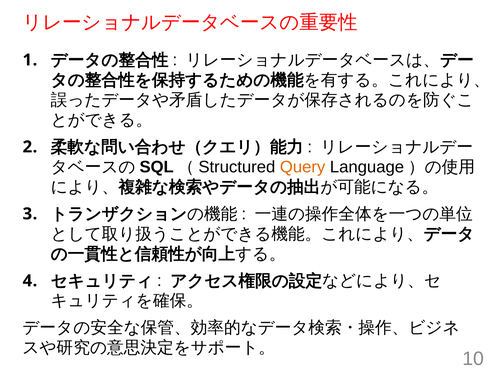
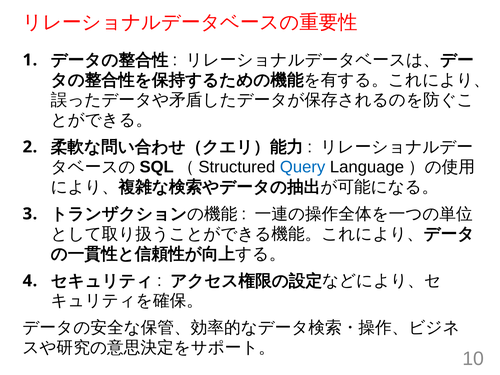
Query colour: orange -> blue
